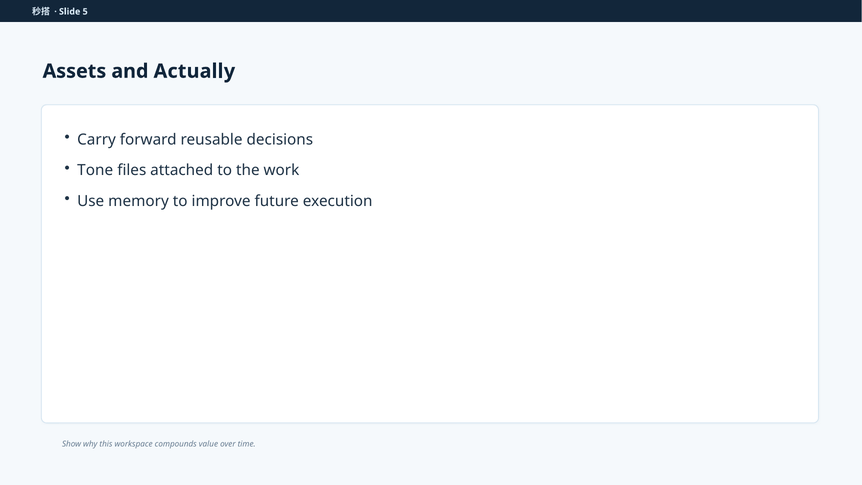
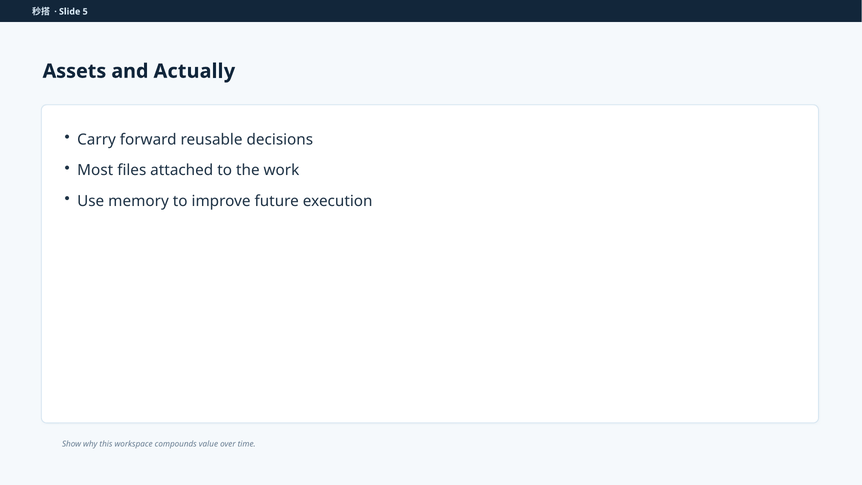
Tone: Tone -> Most
